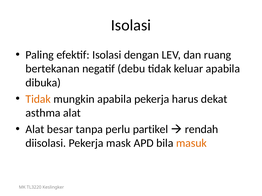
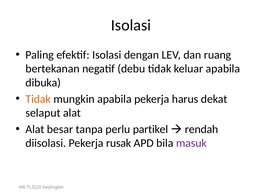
asthma: asthma -> selaput
mask: mask -> rusak
masuk colour: orange -> purple
